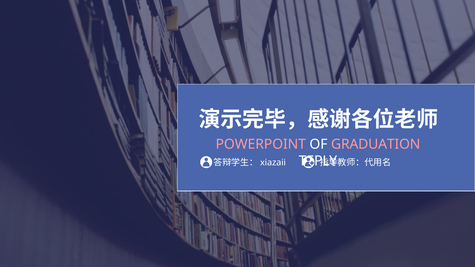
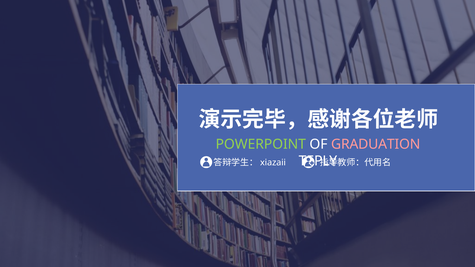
POWERPOINT colour: pink -> light green
